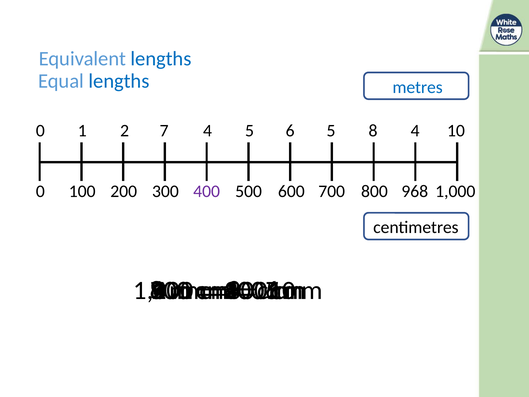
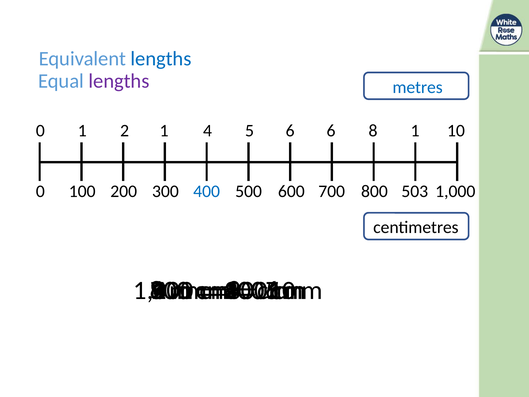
lengths at (119, 81) colour: blue -> purple
2 7: 7 -> 1
6 5: 5 -> 6
8 4: 4 -> 1
400 at (207, 191) colour: purple -> blue
968: 968 -> 503
